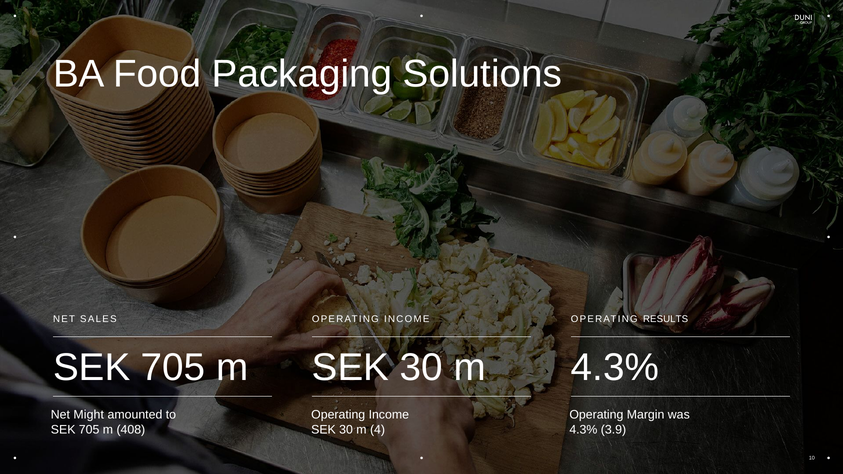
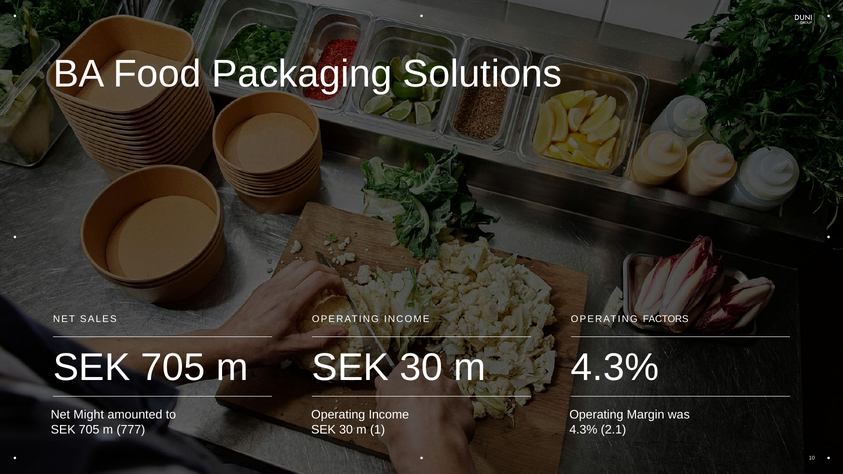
RESULTS: RESULTS -> FACTORS
408: 408 -> 777
4: 4 -> 1
3.9: 3.9 -> 2.1
